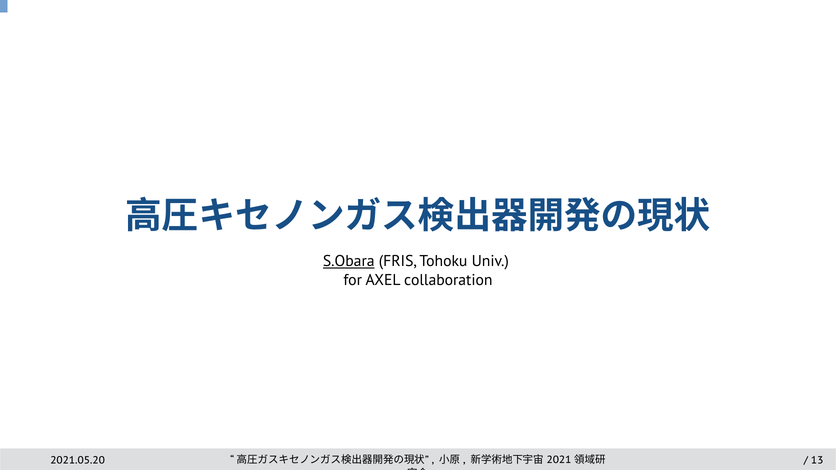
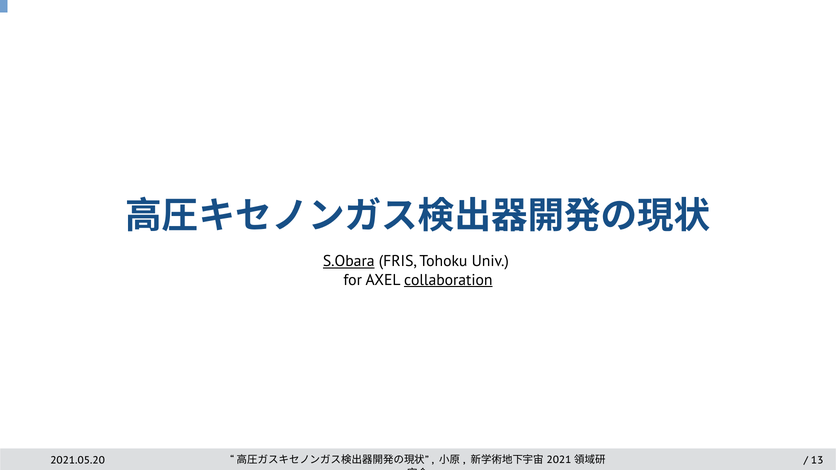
collaboration underline: none -> present
